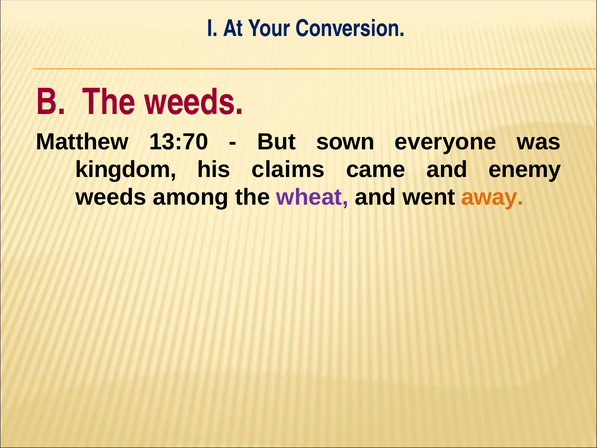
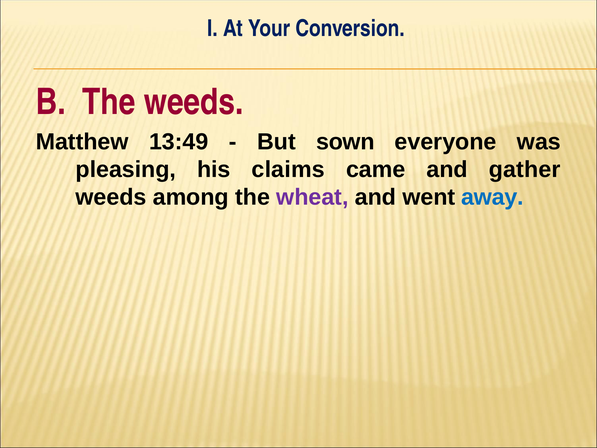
13:70: 13:70 -> 13:49
kingdom: kingdom -> pleasing
enemy: enemy -> gather
away colour: orange -> blue
